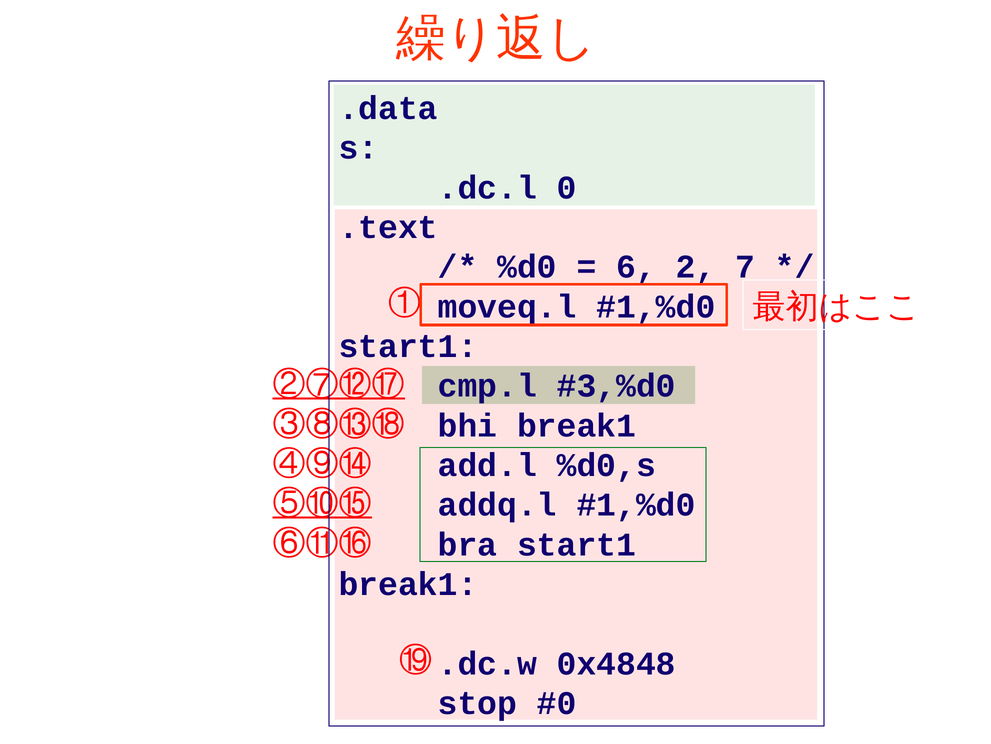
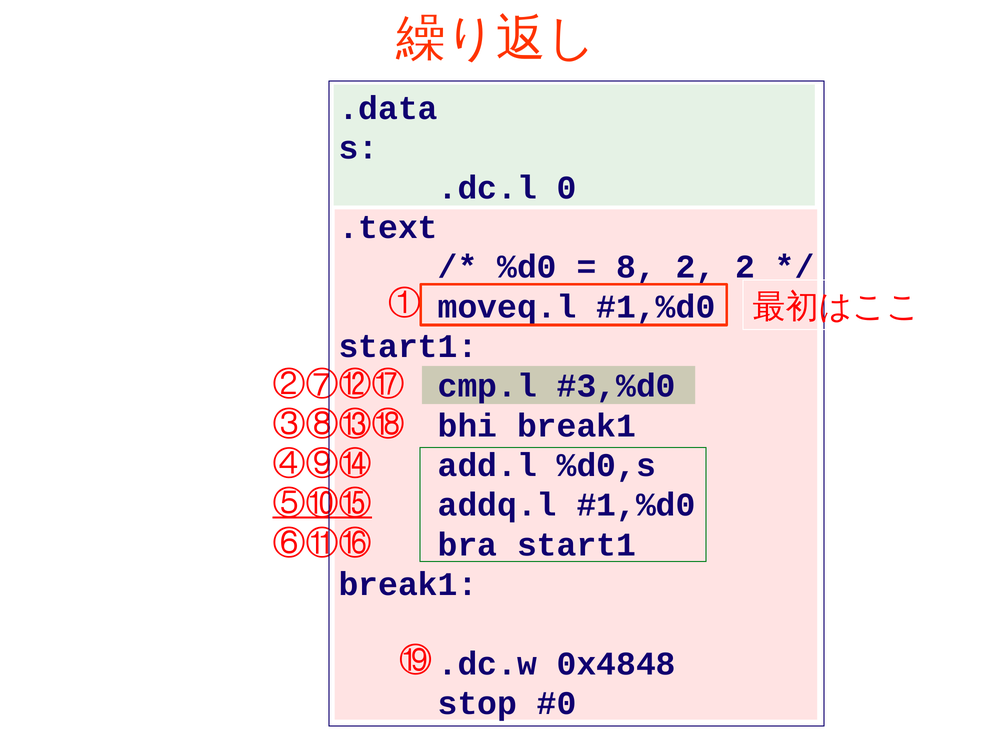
6: 6 -> 8
2 7: 7 -> 2
②⑦⑫⑰ underline: present -> none
